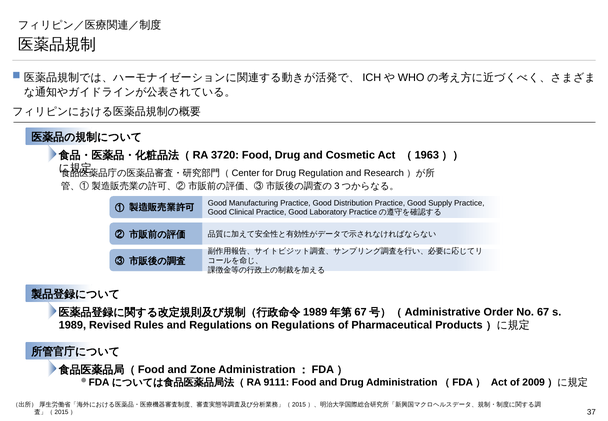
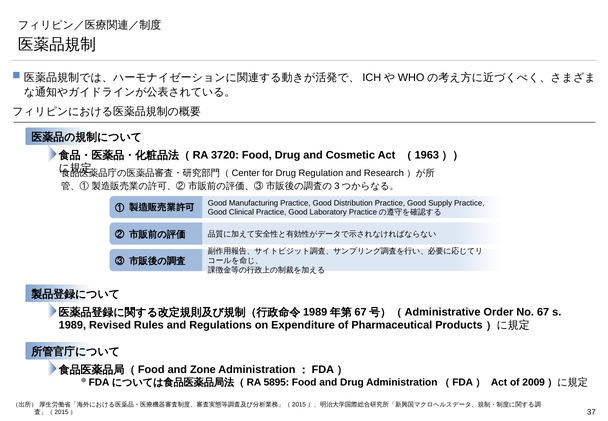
on Regulations: Regulations -> Expenditure
9111: 9111 -> 5895
